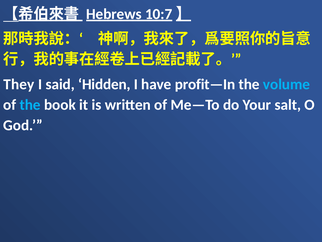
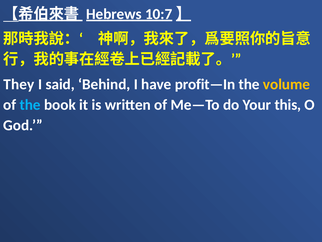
Hidden: Hidden -> Behind
volume colour: light blue -> yellow
salt: salt -> this
